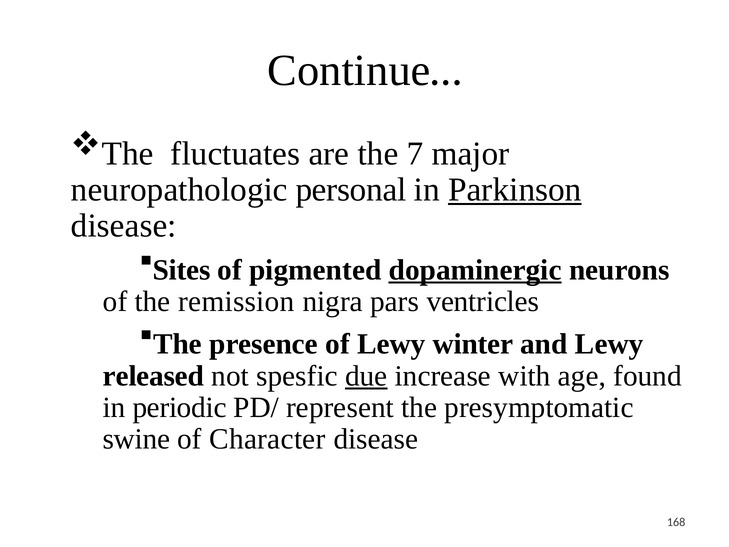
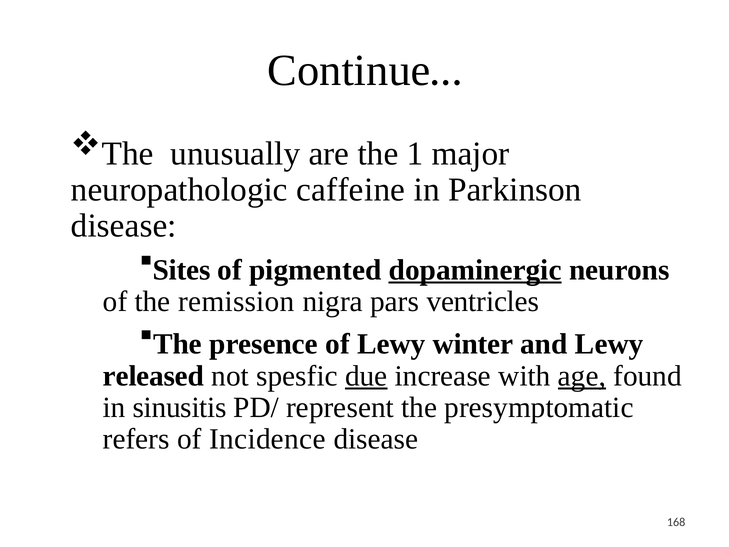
fluctuates: fluctuates -> unusually
7: 7 -> 1
personal: personal -> caffeine
Parkinson underline: present -> none
age underline: none -> present
periodic: periodic -> sinusitis
swine: swine -> refers
Character: Character -> Incidence
